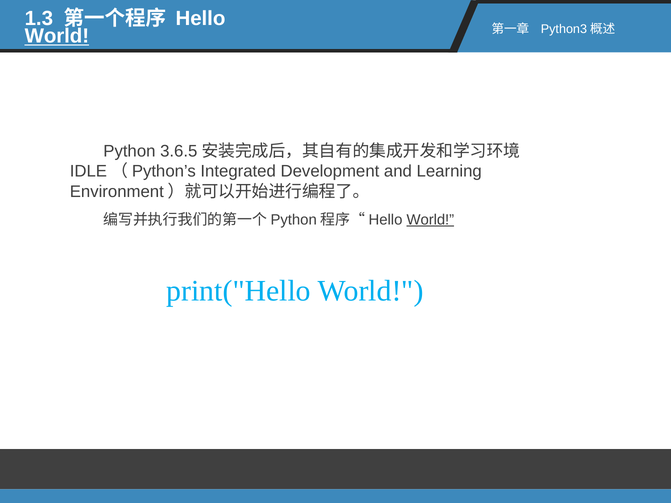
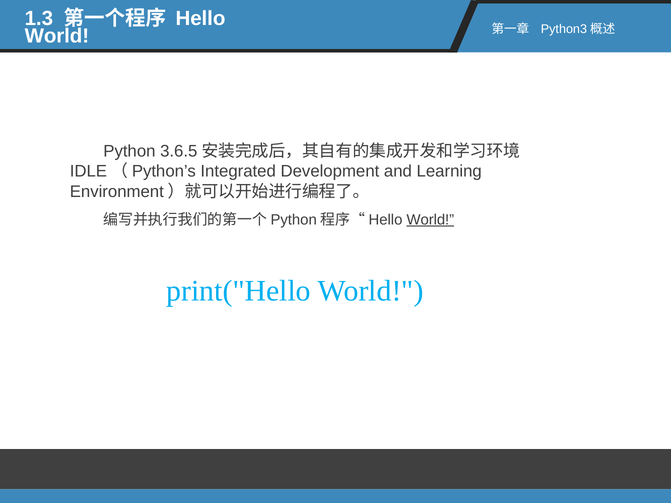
World at (57, 36) underline: present -> none
